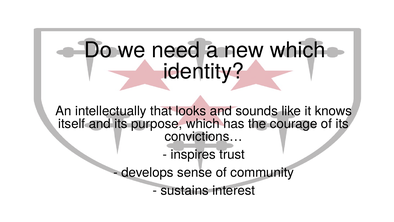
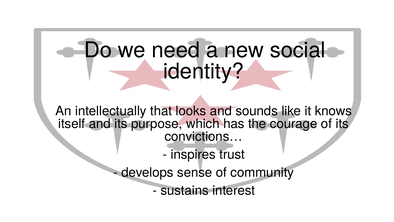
new which: which -> social
